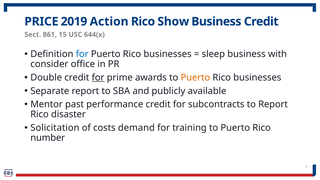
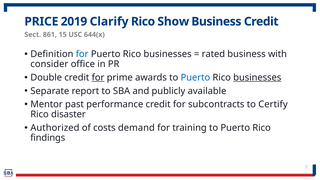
Action: Action -> Clarify
sleep: sleep -> rated
Puerto at (195, 78) colour: orange -> blue
businesses at (257, 78) underline: none -> present
to Report: Report -> Certify
Solicitation: Solicitation -> Authorized
number: number -> findings
